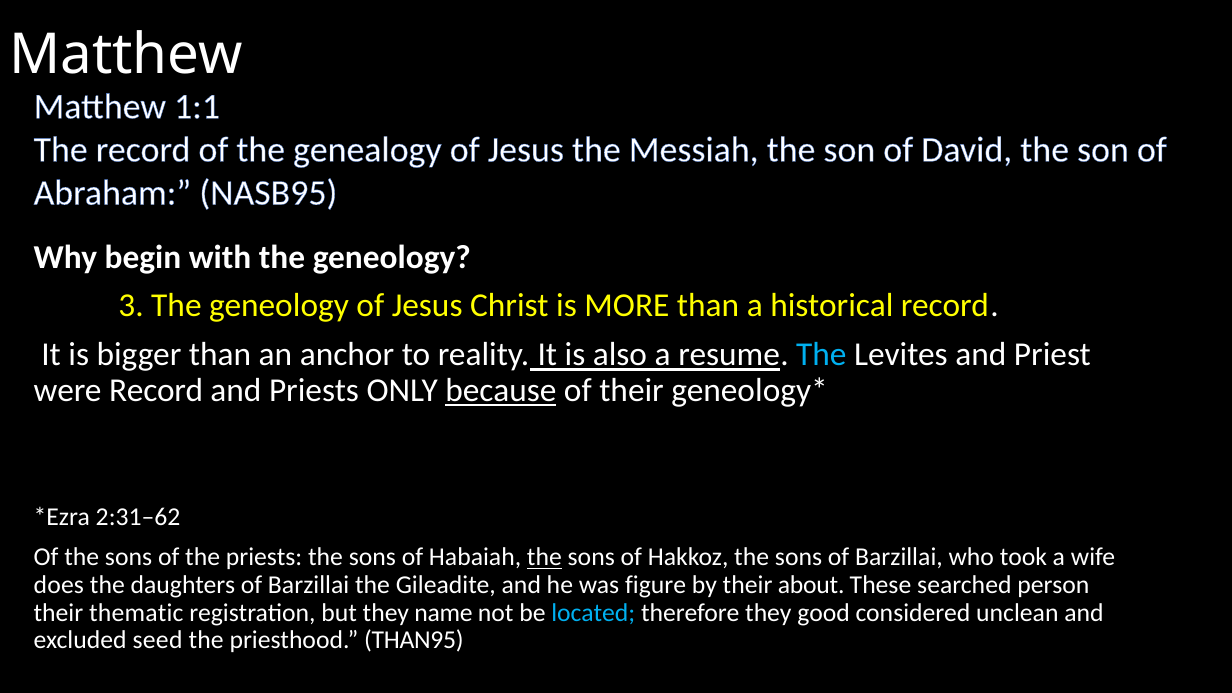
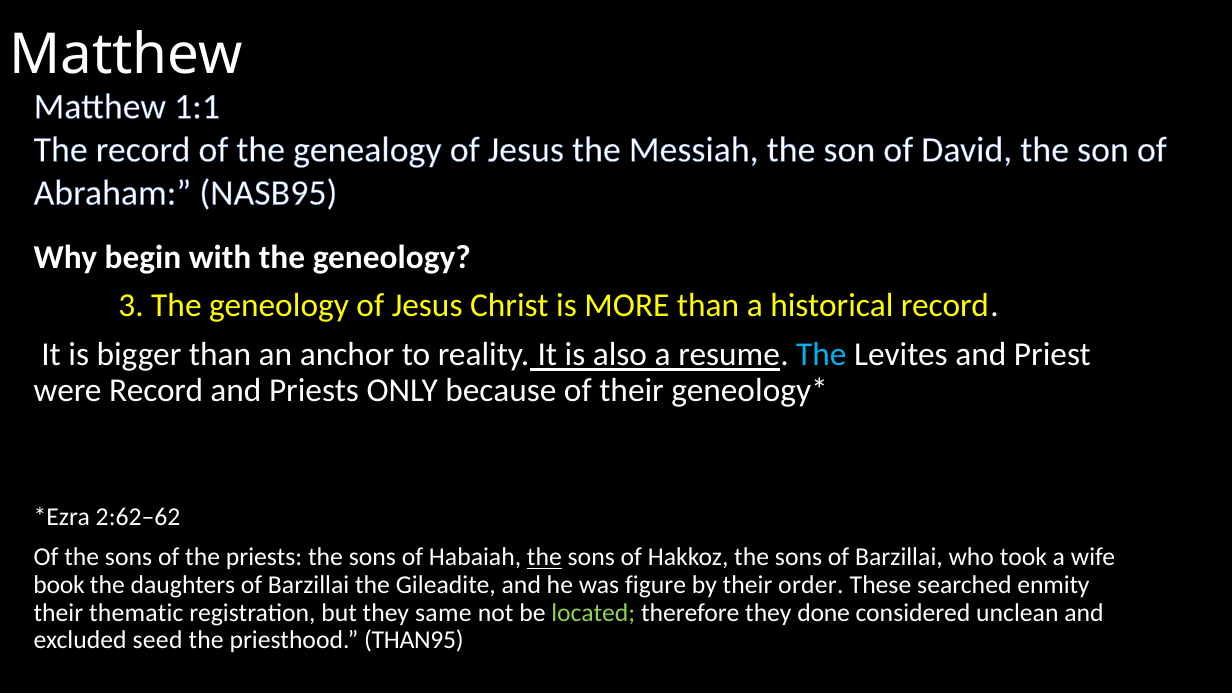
because underline: present -> none
2:31–62: 2:31–62 -> 2:62–62
does: does -> book
about: about -> order
person: person -> enmity
name: name -> same
located colour: light blue -> light green
good: good -> done
